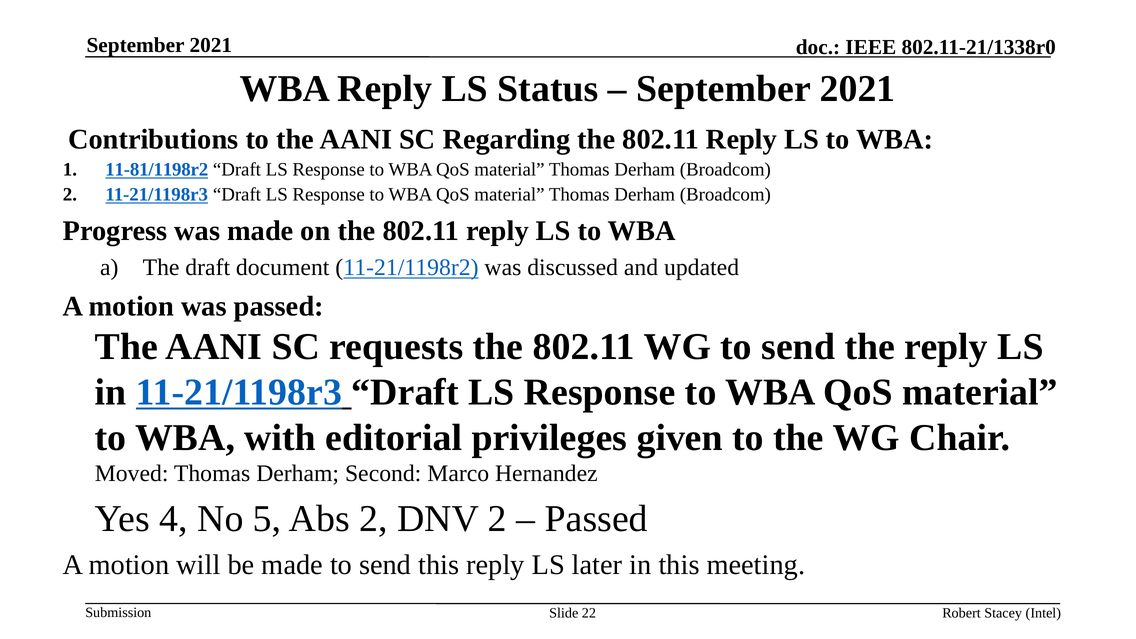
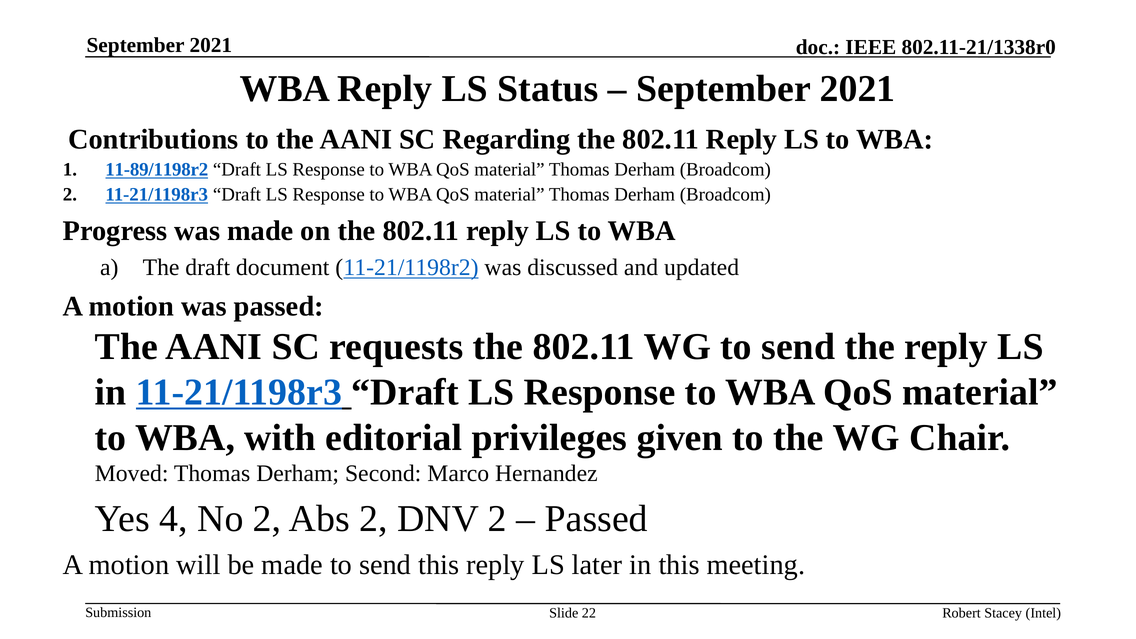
11-81/1198r2: 11-81/1198r2 -> 11-89/1198r2
No 5: 5 -> 2
